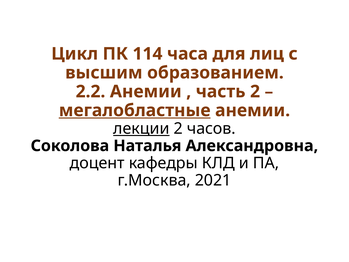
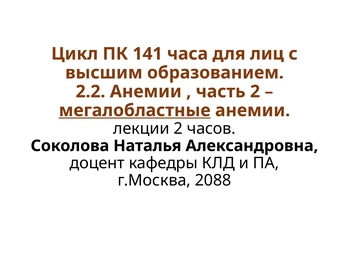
114: 114 -> 141
лекции underline: present -> none
2021: 2021 -> 2088
